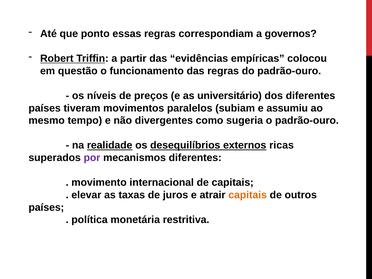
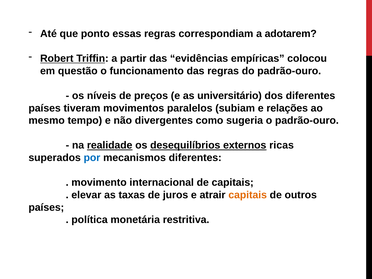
governos: governos -> adotarem
assumiu: assumiu -> relações
por colour: purple -> blue
